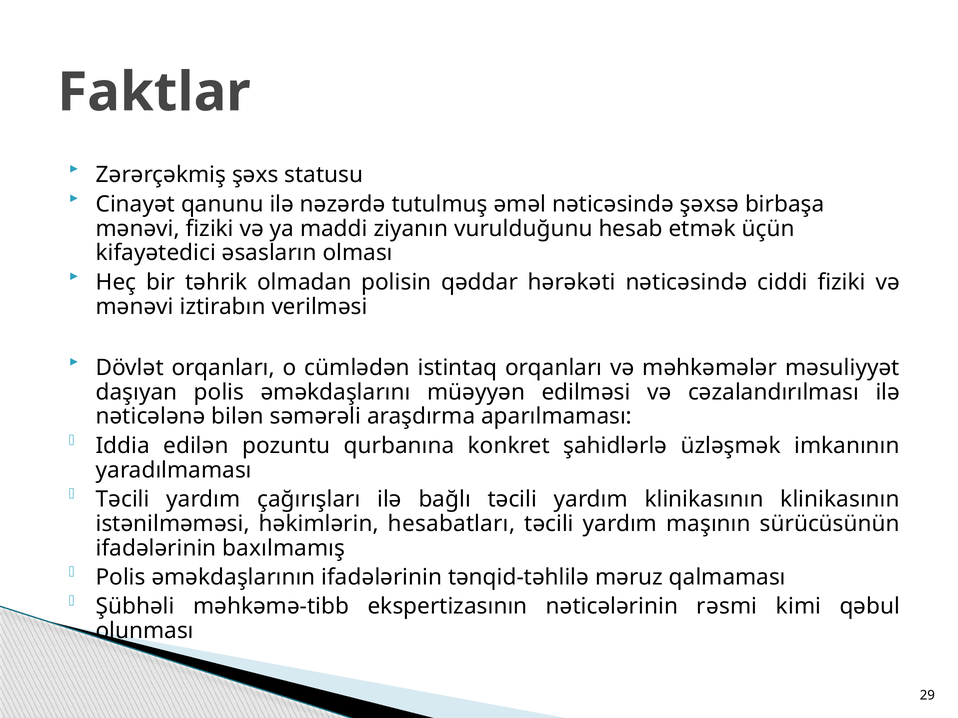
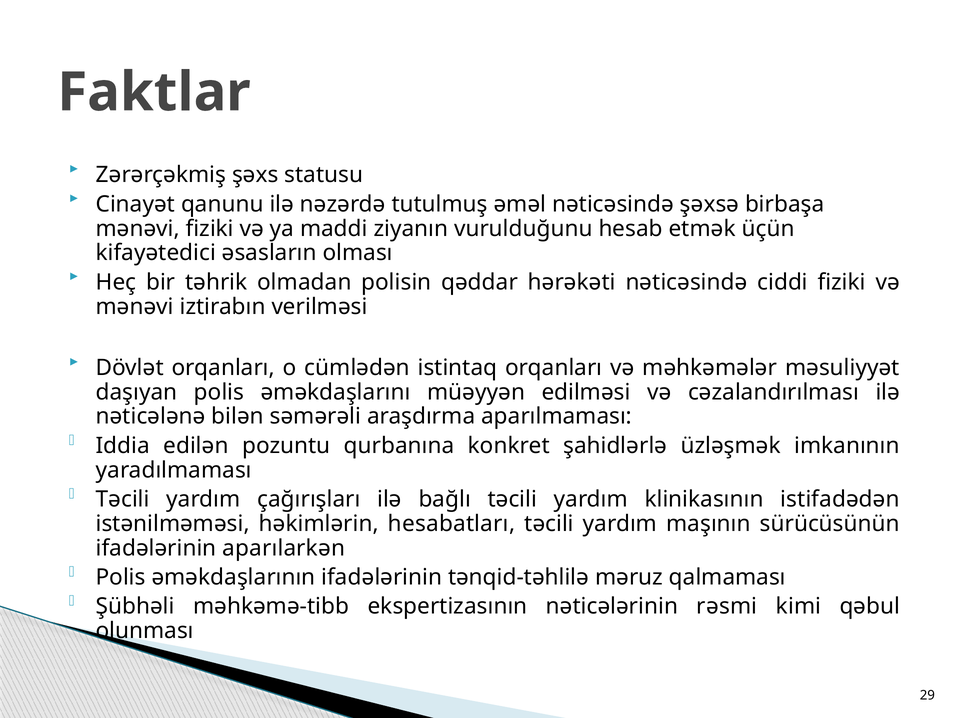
klinikasının klinikasının: klinikasının -> istifadədən
baxılmamış: baxılmamış -> aparılarkən
